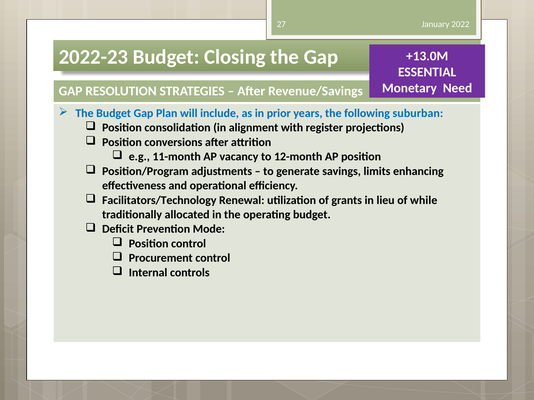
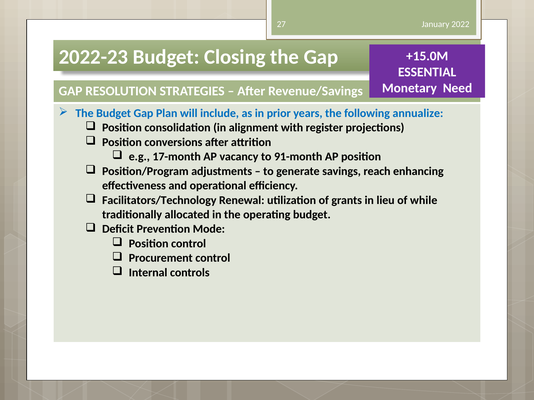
+13.0M: +13.0M -> +15.0M
suburban: suburban -> annualize
11-month: 11-month -> 17-month
12-month: 12-month -> 91-month
limits: limits -> reach
